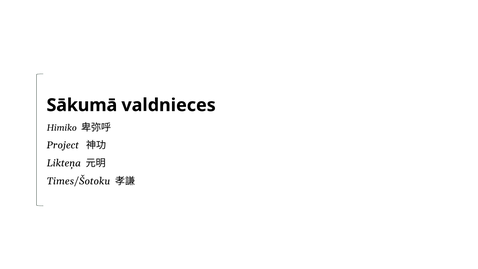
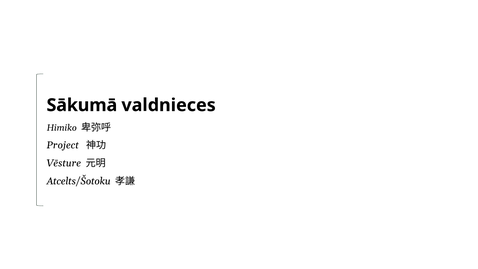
Likteņa: Likteņa -> Vēsture
Times/Šotoku: Times/Šotoku -> Atcelts/Šotoku
